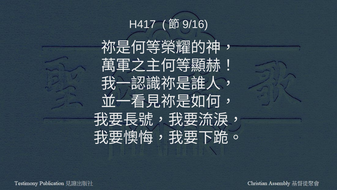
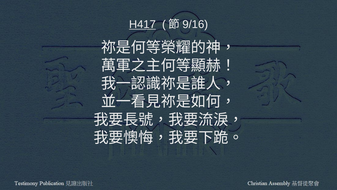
H417 underline: none -> present
